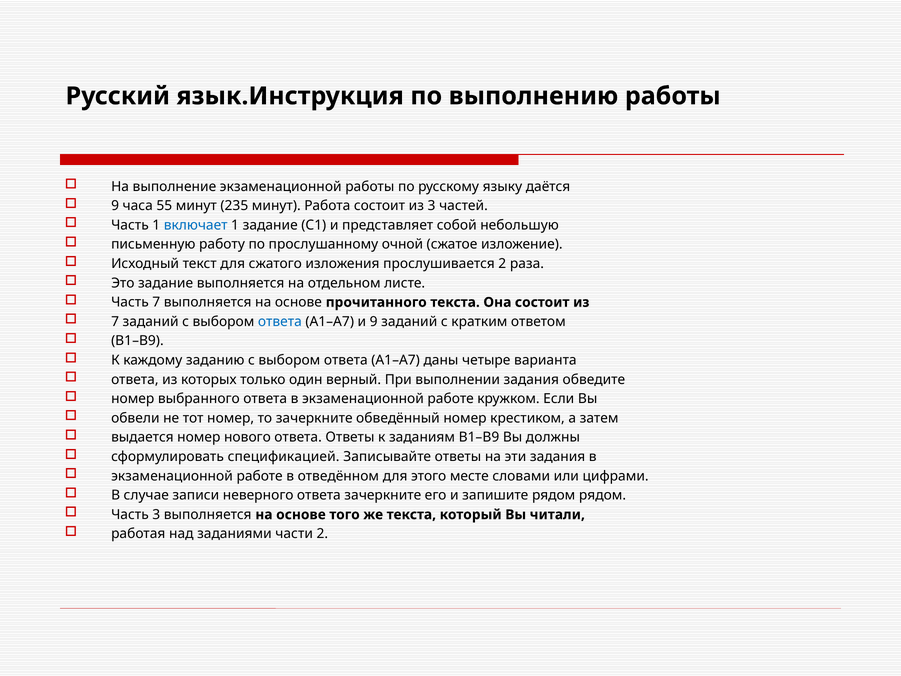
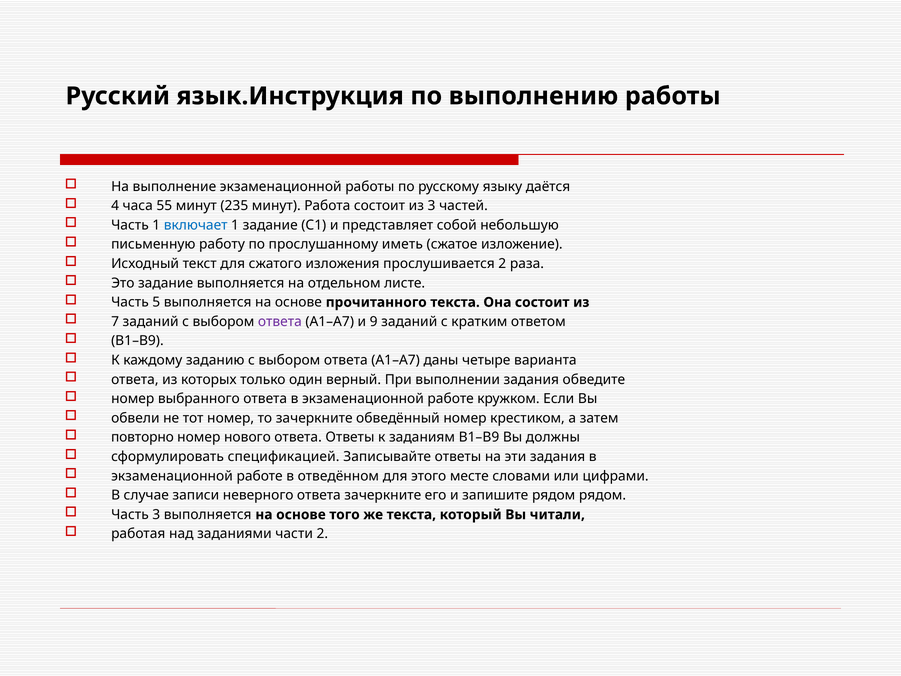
9 at (115, 206): 9 -> 4
очной: очной -> иметь
Часть 7: 7 -> 5
ответа at (280, 321) colour: blue -> purple
выдается: выдается -> повторно
